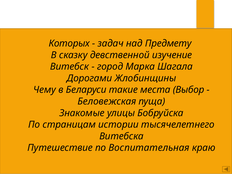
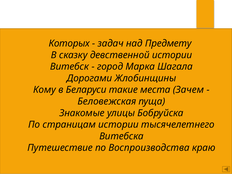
изучение at (172, 55): изучение -> истории
Чему at (45, 90): Чему -> Кому
места Выбор: Выбор -> Зачем
по Воспитательная: Воспитательная -> Воспроизводства
